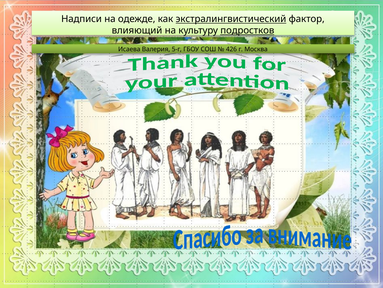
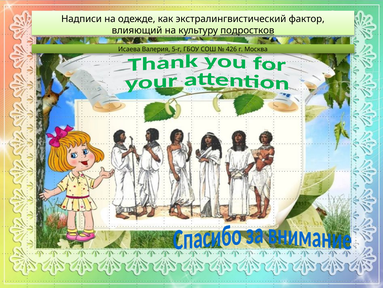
экстралингвистический underline: present -> none
